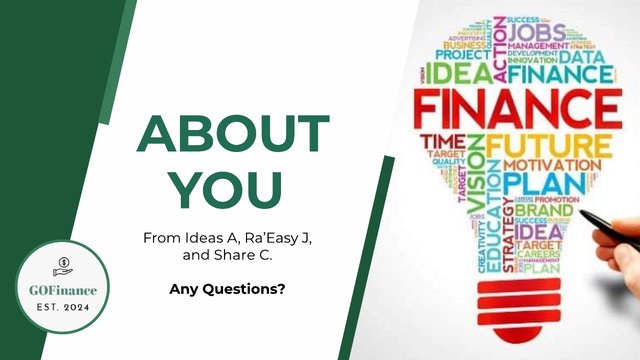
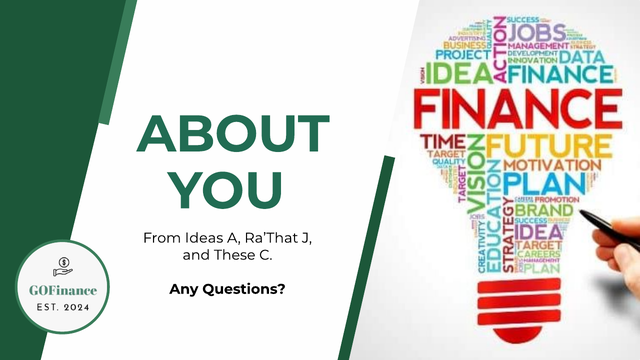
Ra’Easy: Ra’Easy -> Ra’That
Share: Share -> These
